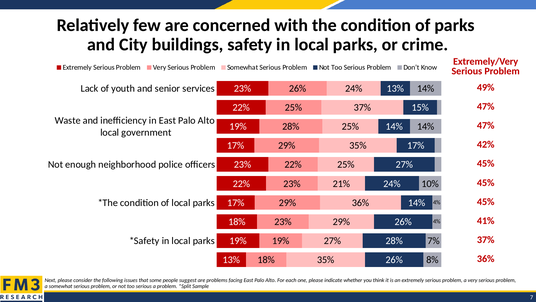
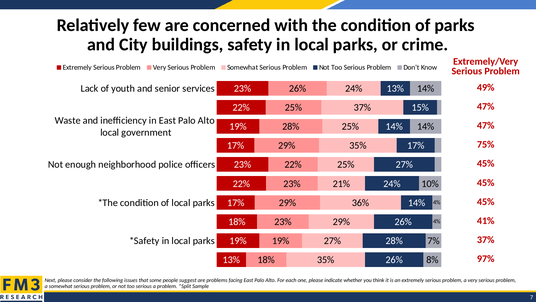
42%: 42% -> 75%
36% at (486, 258): 36% -> 97%
